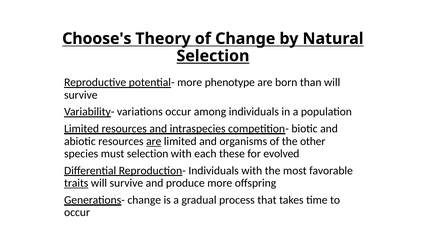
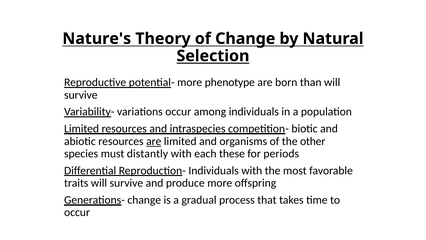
Choose's: Choose's -> Nature's
must selection: selection -> distantly
evolved: evolved -> periods
traits underline: present -> none
